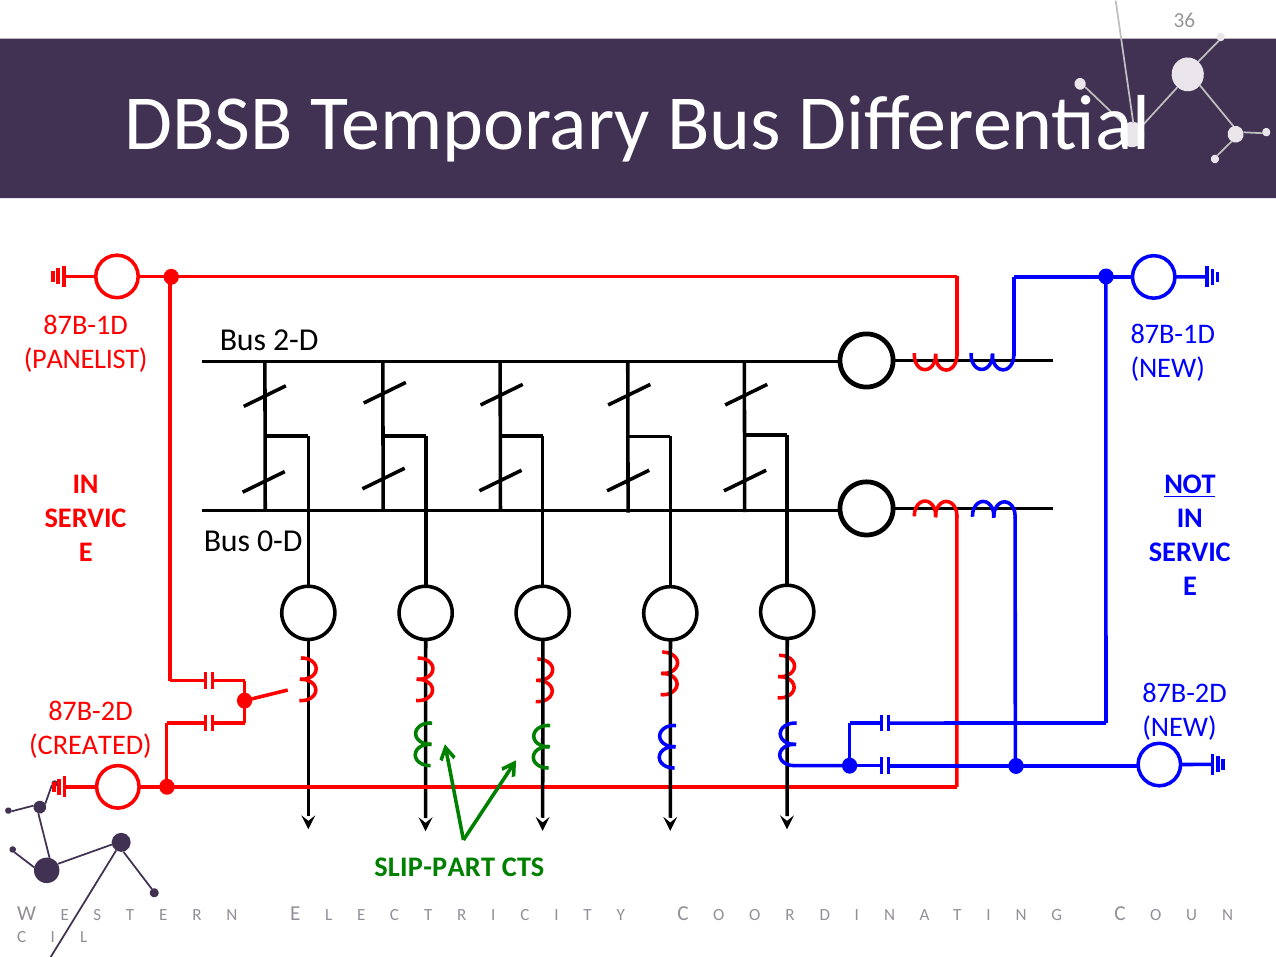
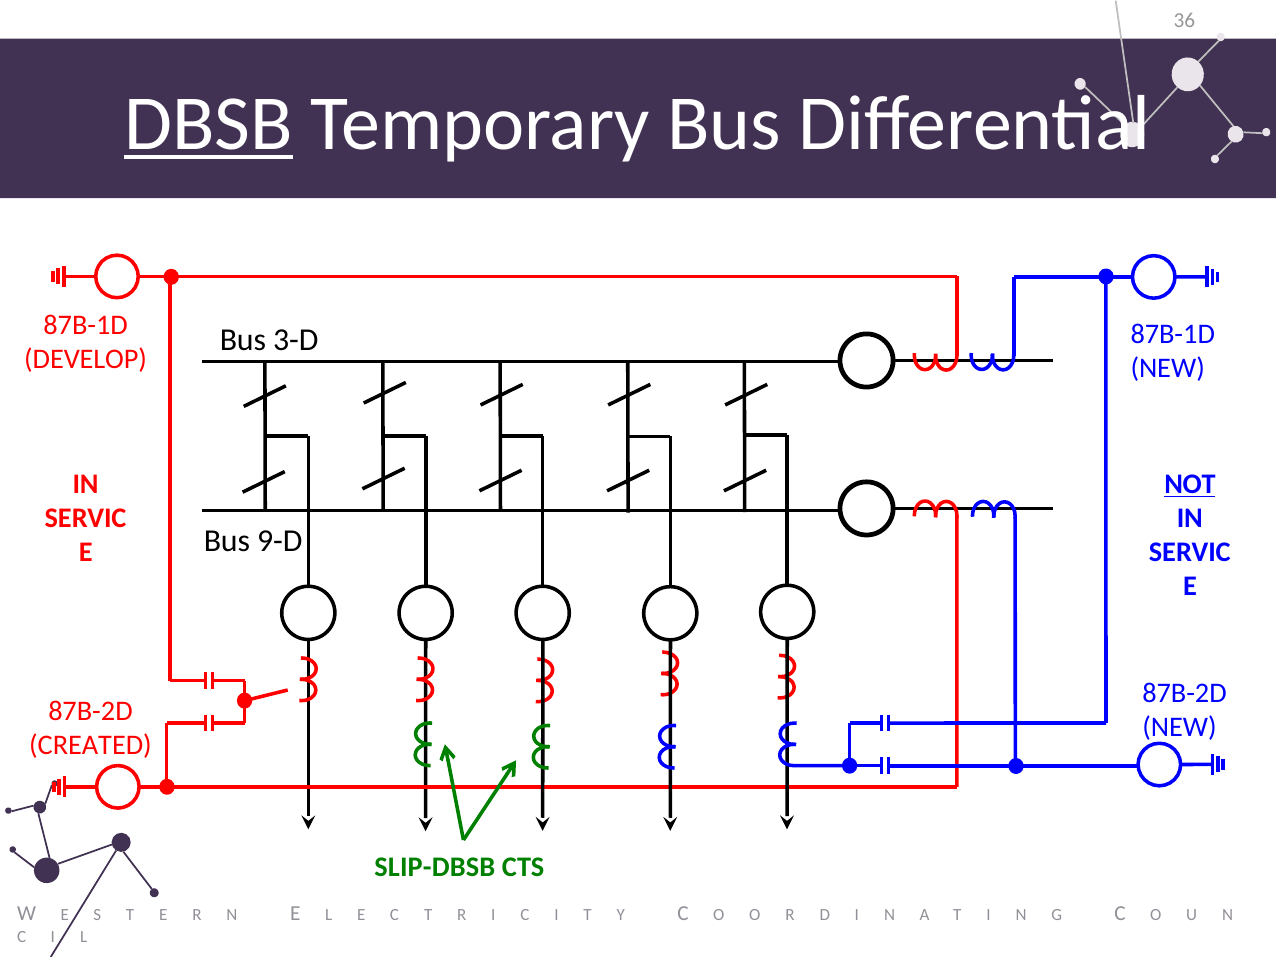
DBSB underline: none -> present
2-D: 2-D -> 3-D
PANELIST: PANELIST -> DEVELOP
0-D: 0-D -> 9-D
SLIP-PART: SLIP-PART -> SLIP-DBSB
